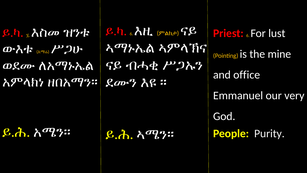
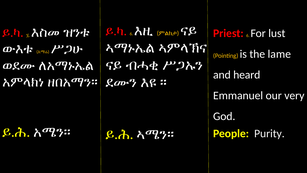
mine: mine -> lame
office: office -> heard
